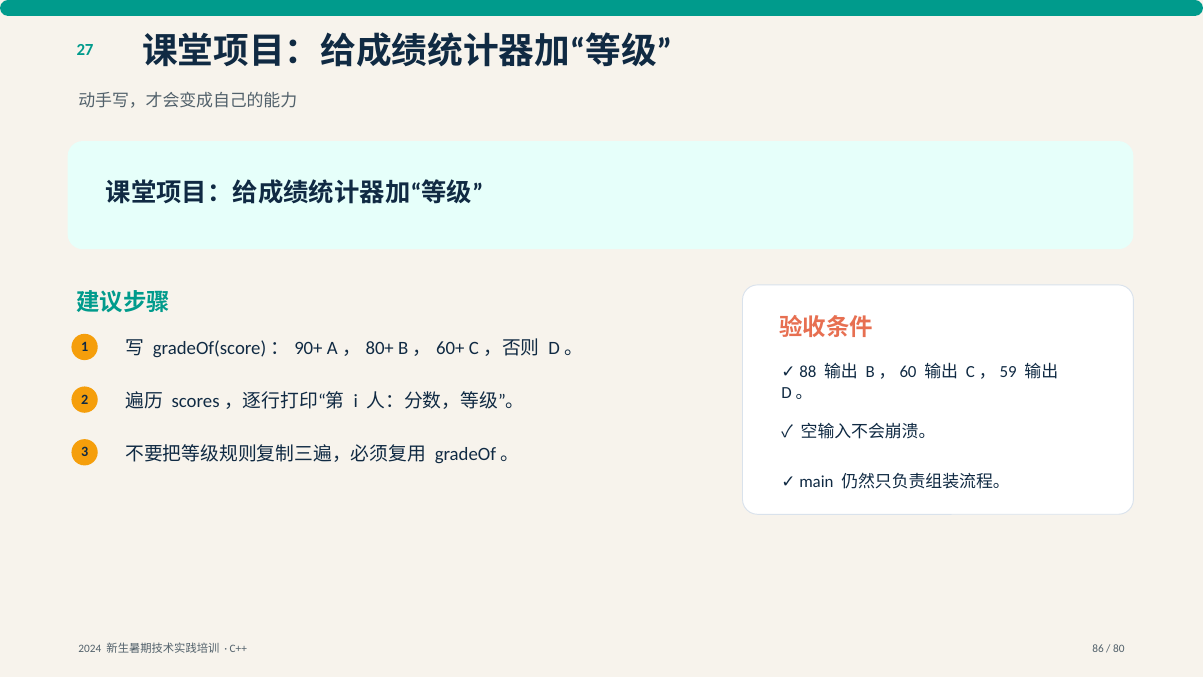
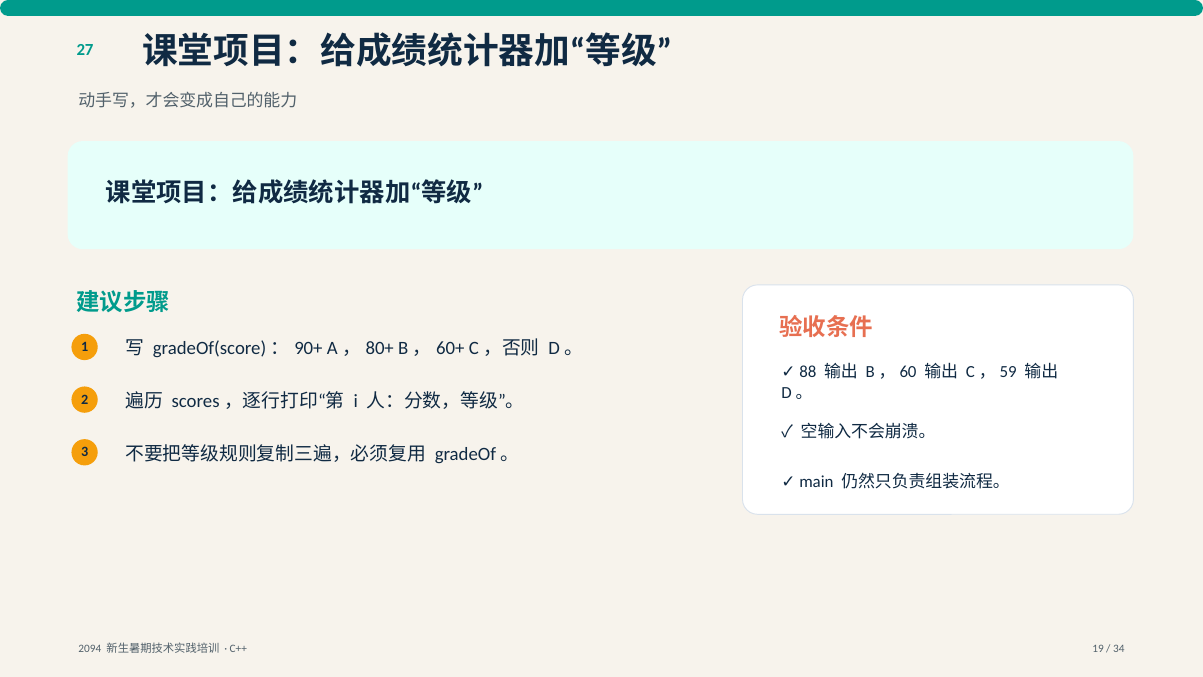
2024: 2024 -> 2094
86: 86 -> 19
80: 80 -> 34
